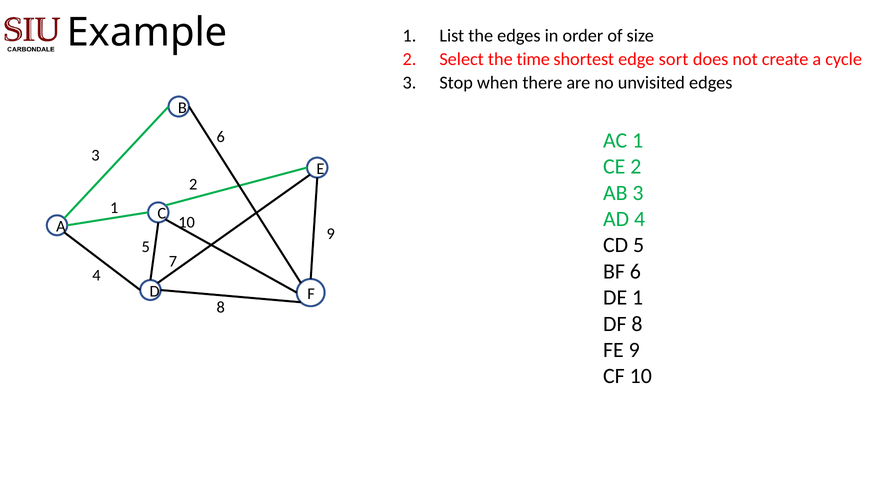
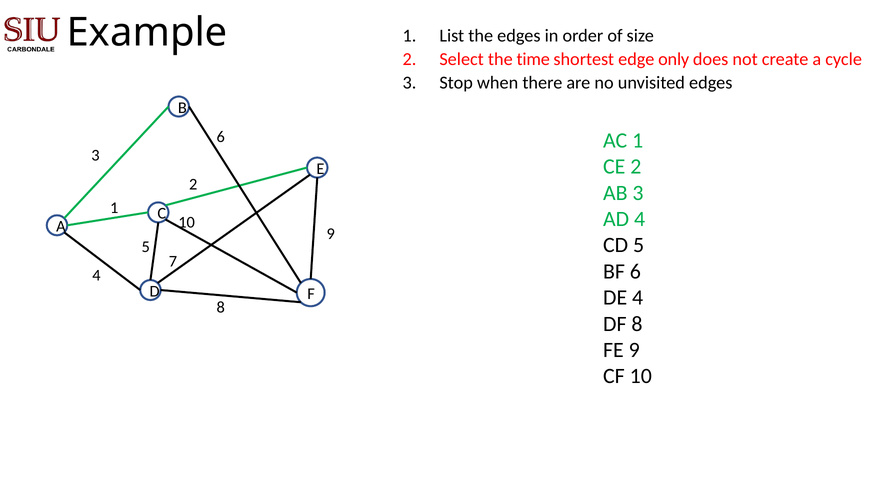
sort: sort -> only
DE 1: 1 -> 4
